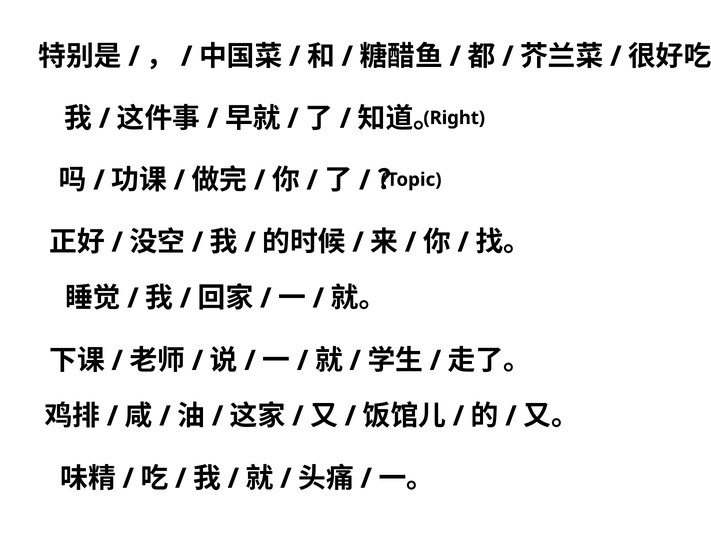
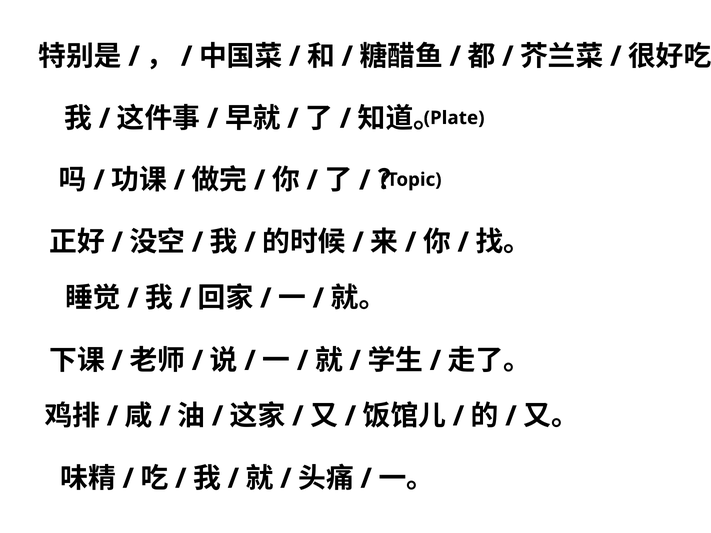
Right: Right -> Plate
